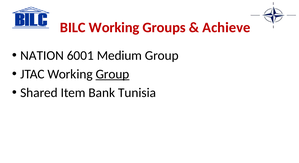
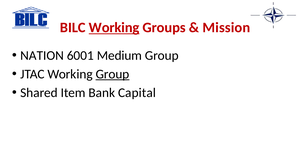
Working at (114, 28) underline: none -> present
Achieve: Achieve -> Mission
Tunisia: Tunisia -> Capital
